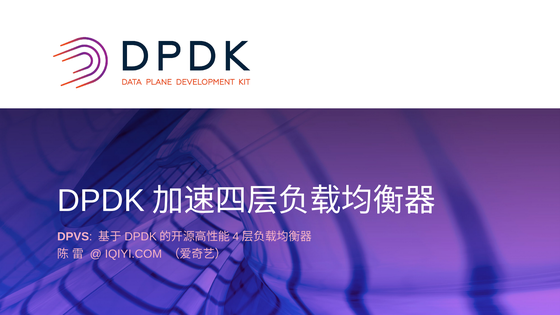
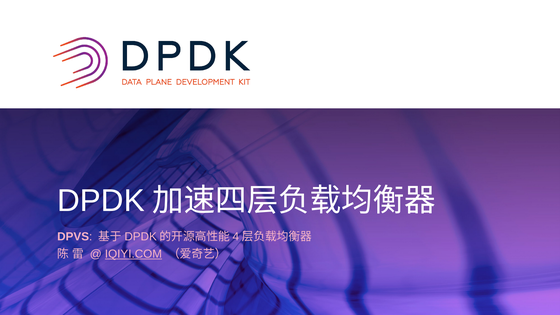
IQIYI.COM underline: none -> present
